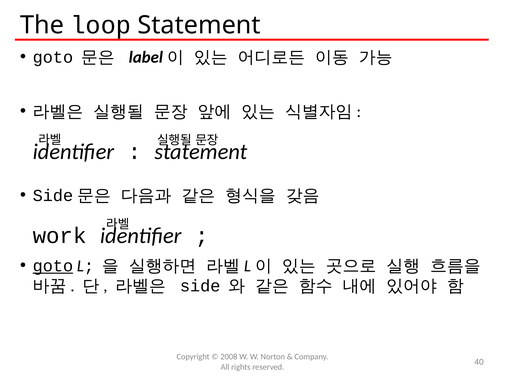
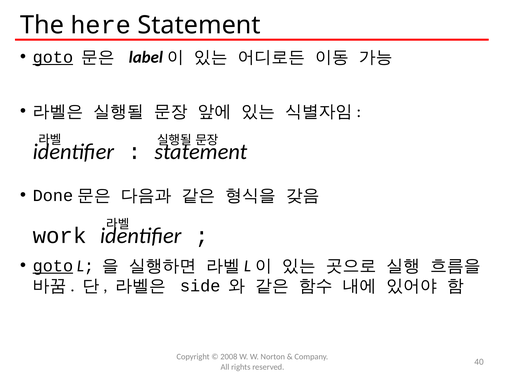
loop: loop -> here
goto at (53, 57) underline: none -> present
Side at (53, 195): Side -> Done
